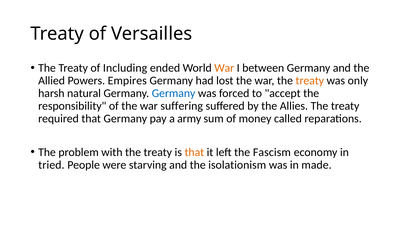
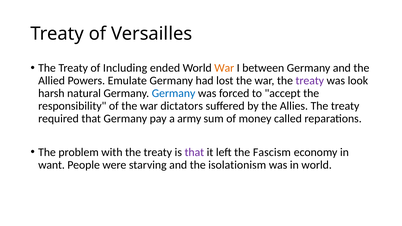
Empires: Empires -> Emulate
treaty at (310, 81) colour: orange -> purple
only: only -> look
suffering: suffering -> dictators
that at (194, 152) colour: orange -> purple
tried: tried -> want
in made: made -> world
